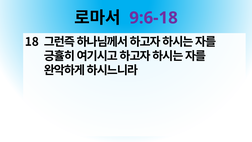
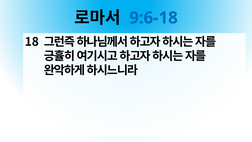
9:6-18 colour: purple -> blue
